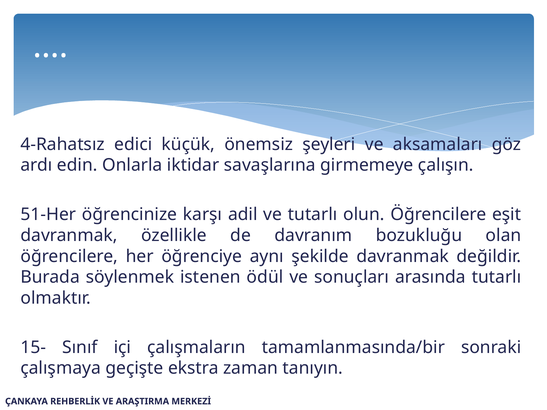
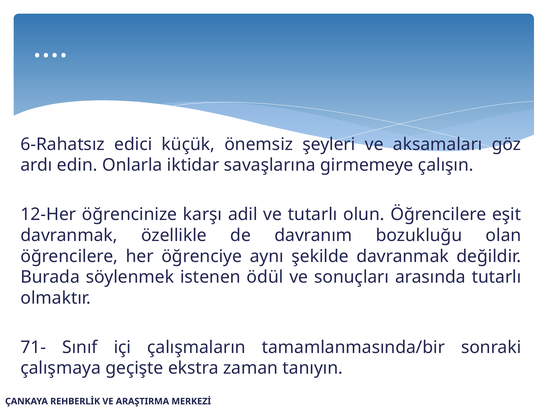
4-Rahatsız: 4-Rahatsız -> 6-Rahatsız
51-Her: 51-Her -> 12-Her
15-: 15- -> 71-
